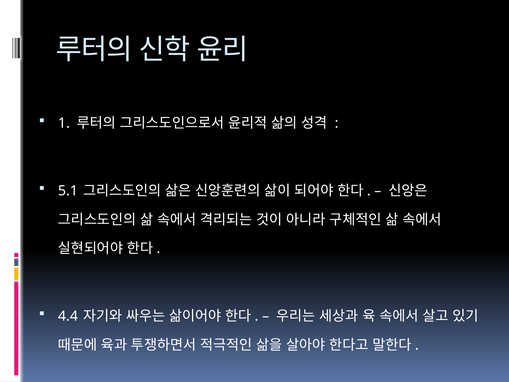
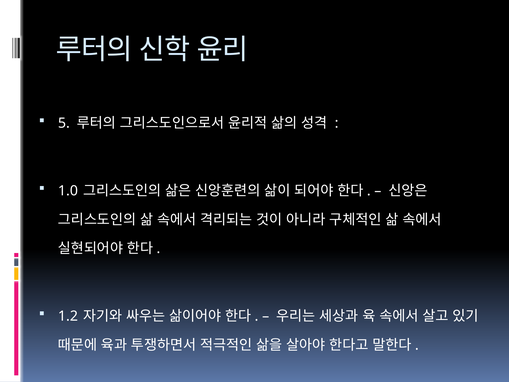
1: 1 -> 5
5.1: 5.1 -> 1.0
4.4: 4.4 -> 1.2
